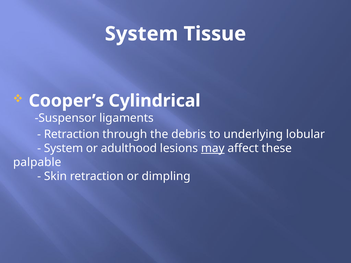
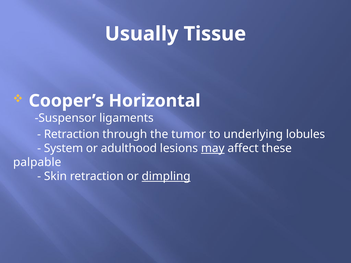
System at (142, 34): System -> Usually
Cylindrical: Cylindrical -> Horizontal
debris: debris -> tumor
lobular: lobular -> lobules
dimpling underline: none -> present
